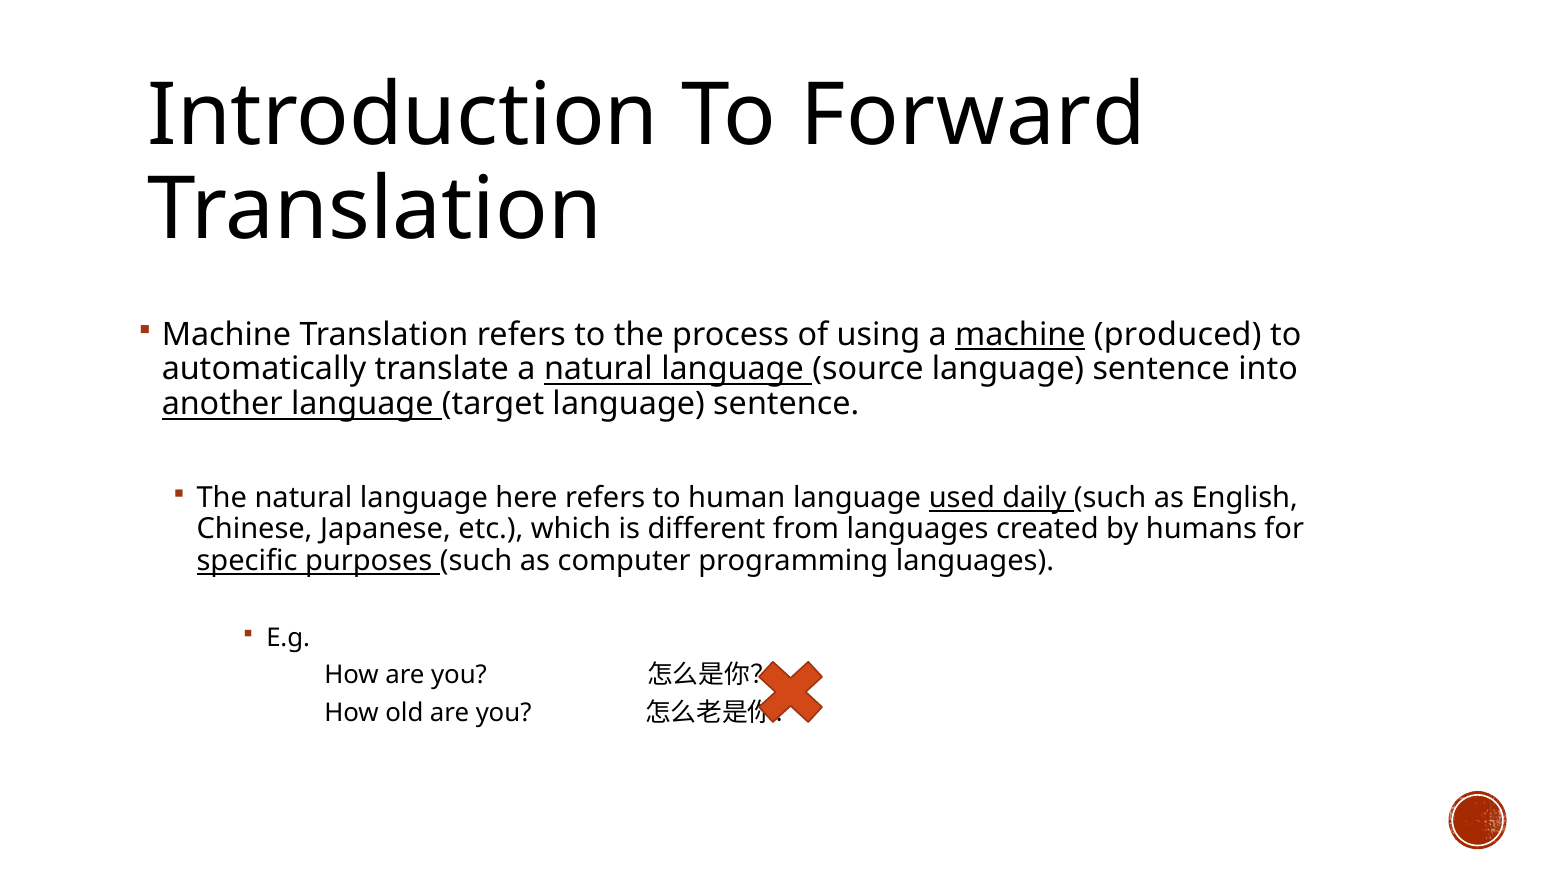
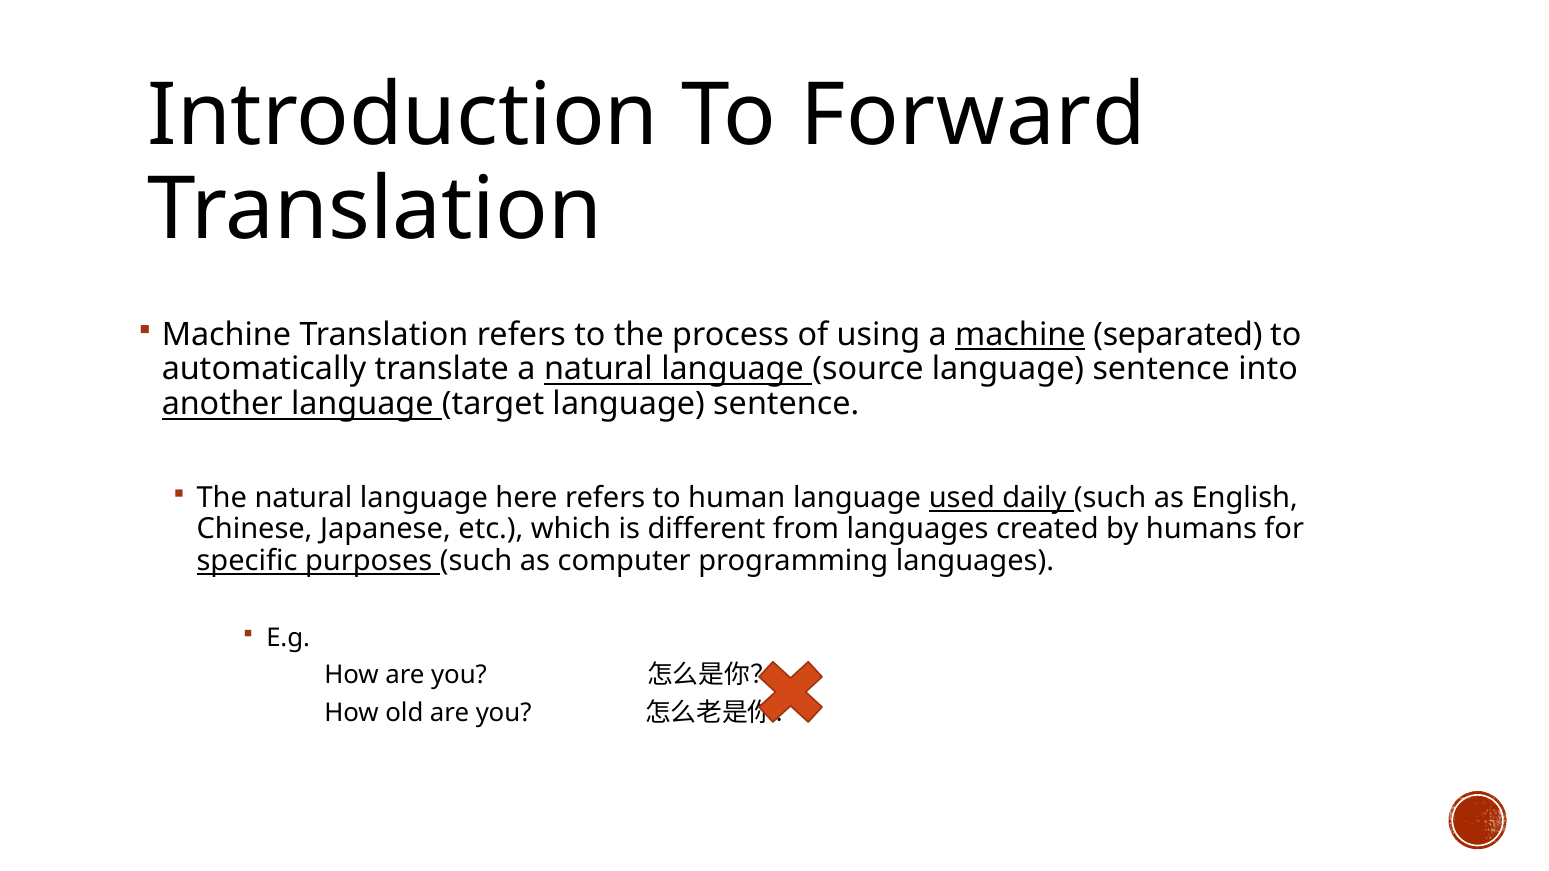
produced: produced -> separated
